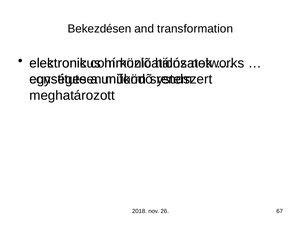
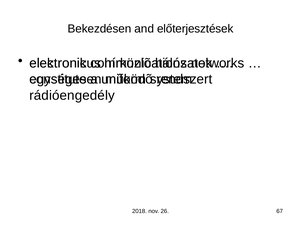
transformation: transformation -> előterjesztések
meghatározott: meghatározott -> rádióengedély
